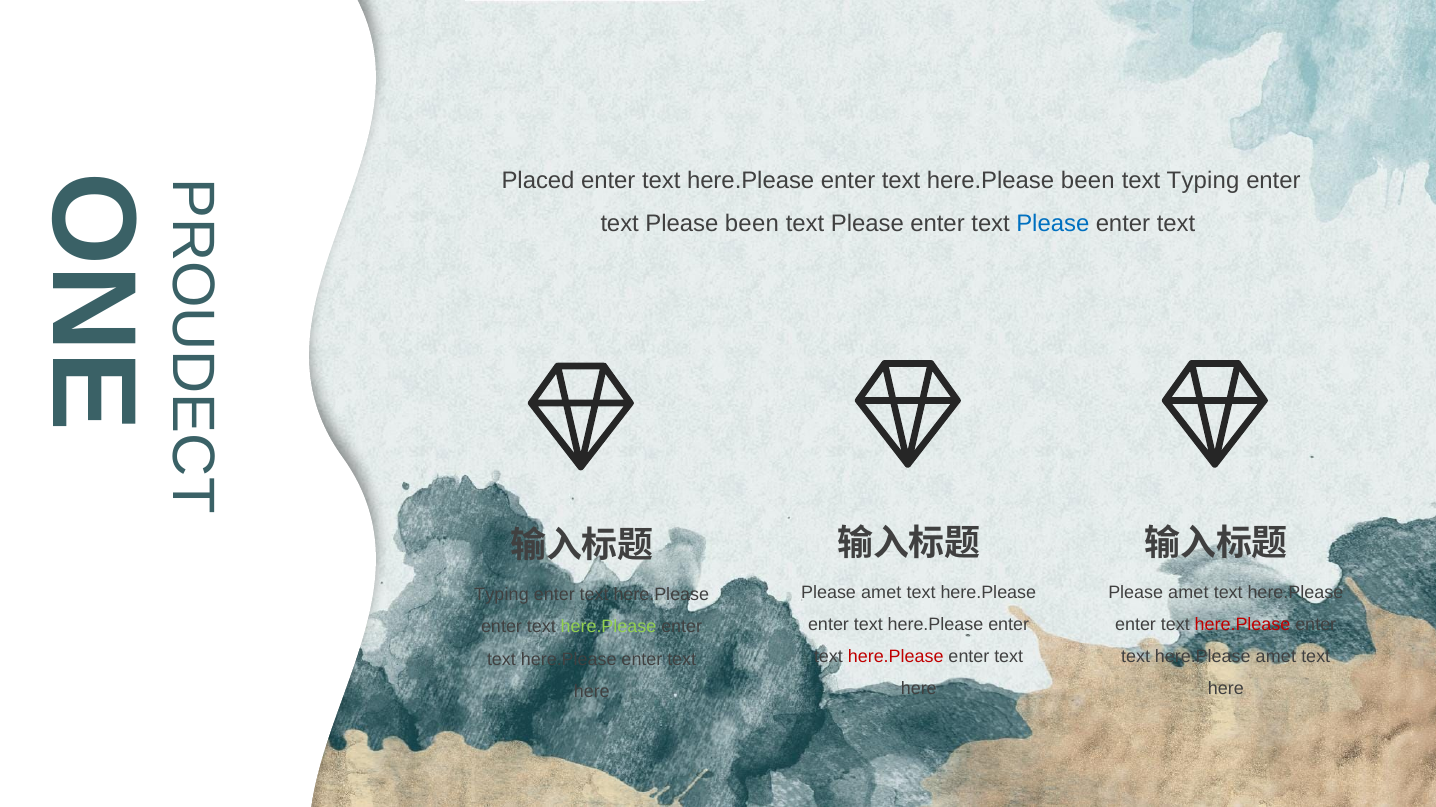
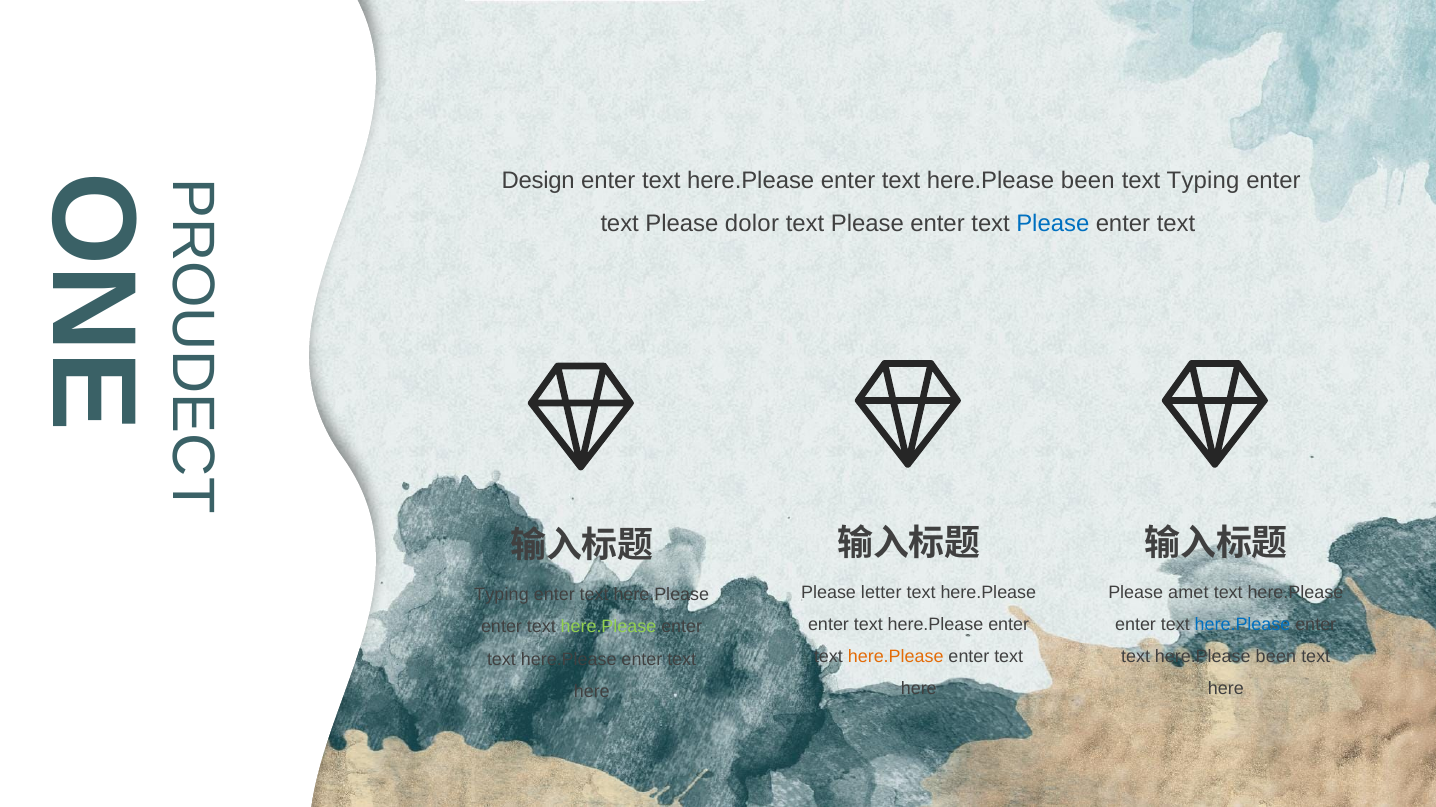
Placed: Placed -> Design
Please been: been -> dolor
amet at (881, 593): amet -> letter
here.Please at (1243, 625) colour: red -> blue
here.Please at (896, 657) colour: red -> orange
amet at (1276, 657): amet -> been
